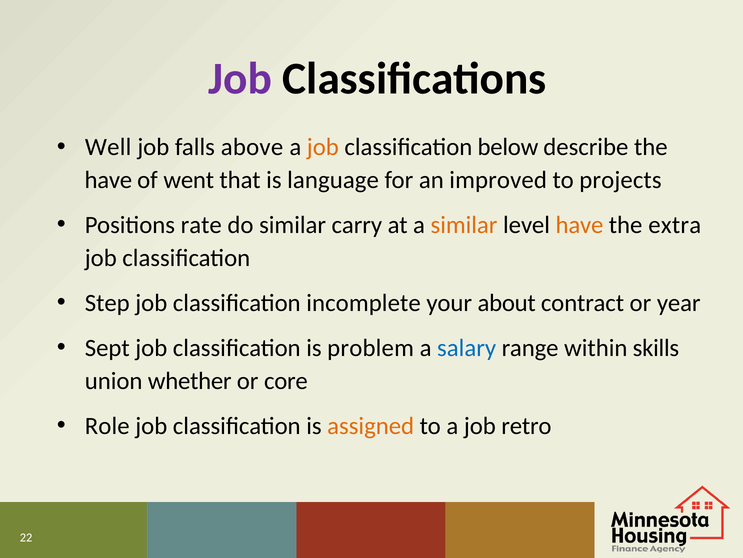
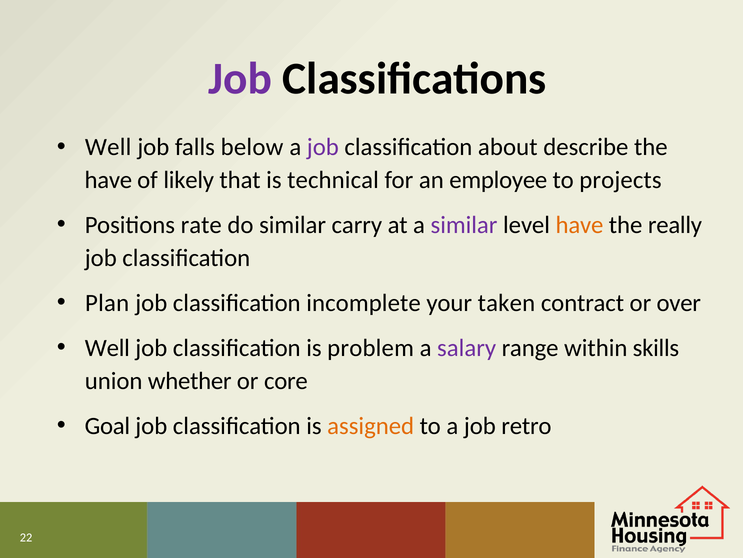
above: above -> below
job at (323, 147) colour: orange -> purple
below: below -> about
went: went -> likely
language: language -> technical
improved: improved -> employee
similar at (464, 225) colour: orange -> purple
extra: extra -> really
Step: Step -> Plan
about: about -> taken
year: year -> over
Sept at (107, 348): Sept -> Well
salary colour: blue -> purple
Role: Role -> Goal
